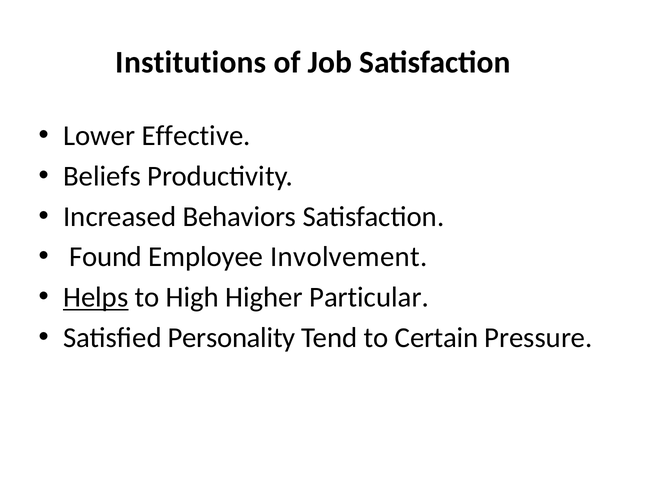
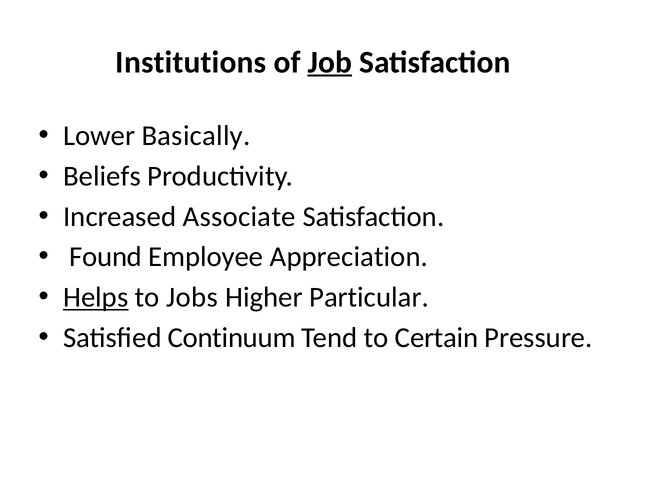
Job underline: none -> present
Effective: Effective -> Basically
Behaviors: Behaviors -> Associate
Involvement: Involvement -> Appreciation
High: High -> Jobs
Personality: Personality -> Continuum
